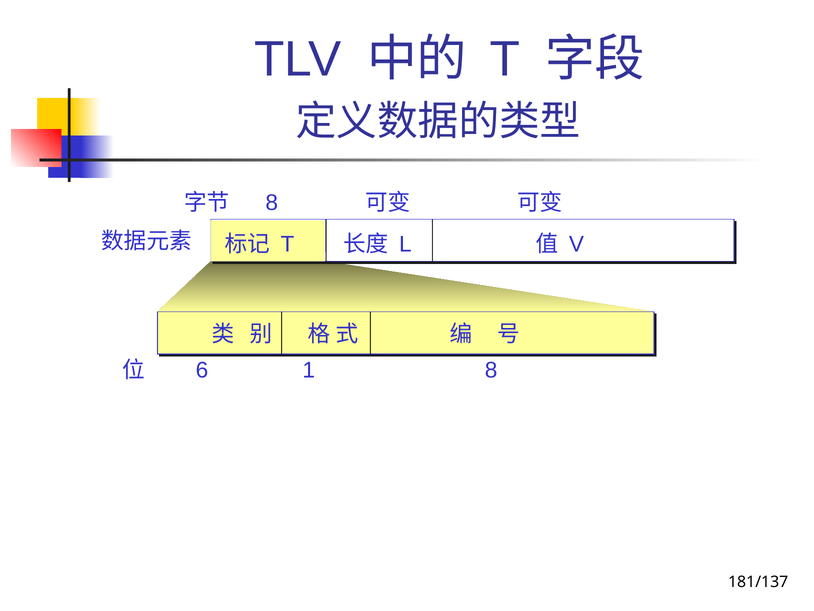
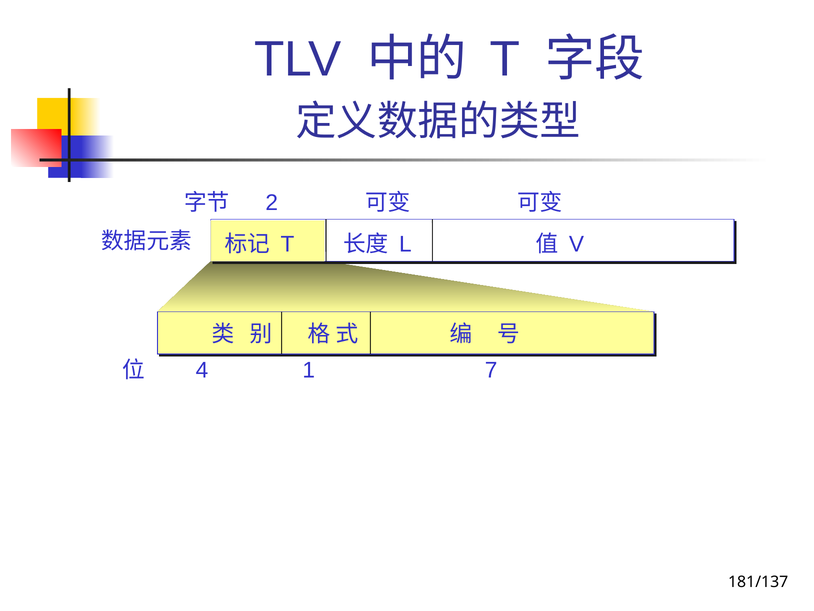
8 at (272, 203): 8 -> 2
6: 6 -> 4
1 8: 8 -> 7
